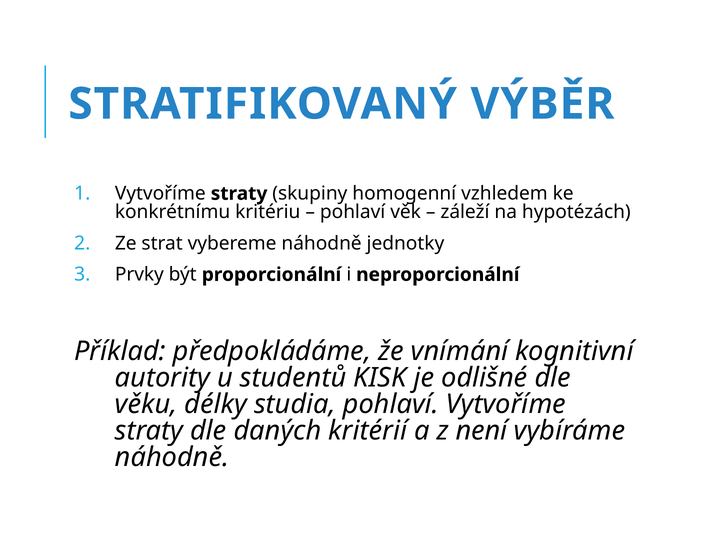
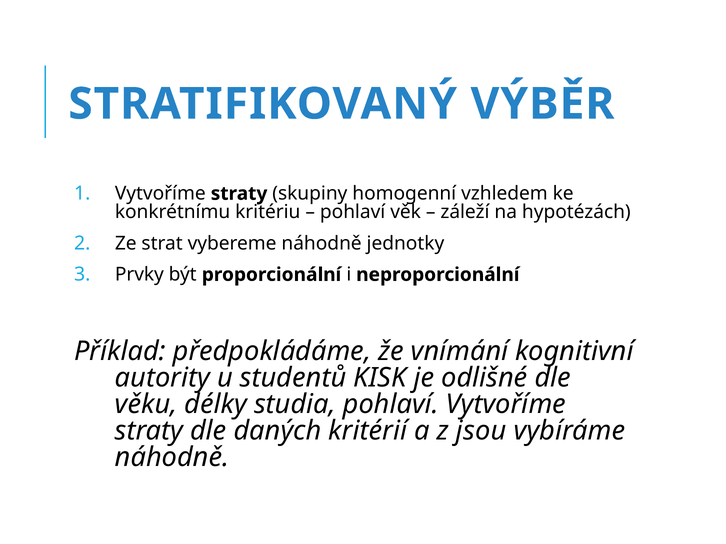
není: není -> jsou
